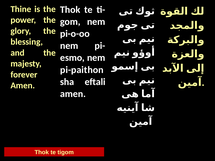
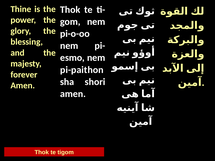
eftali: eftali -> shori
